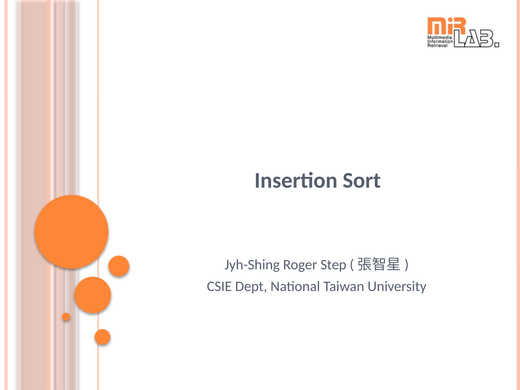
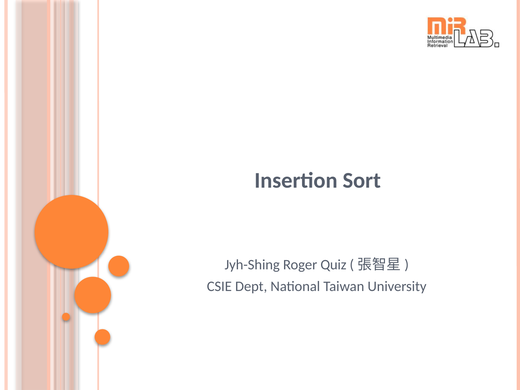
Step: Step -> Quiz
